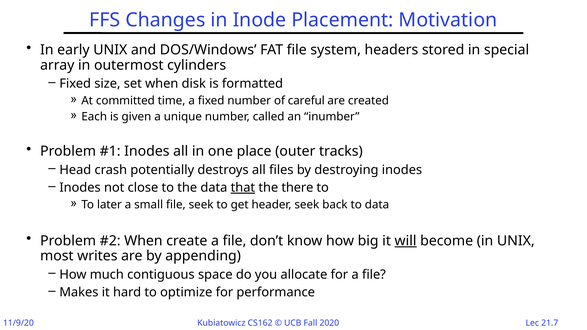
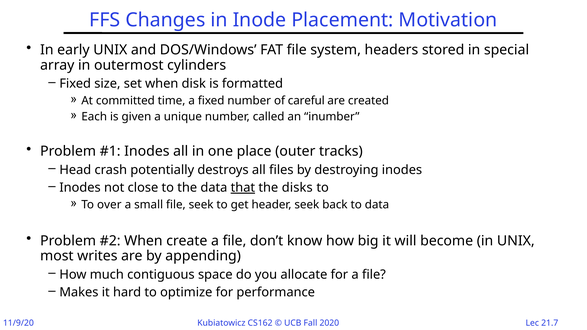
there: there -> disks
later: later -> over
will underline: present -> none
